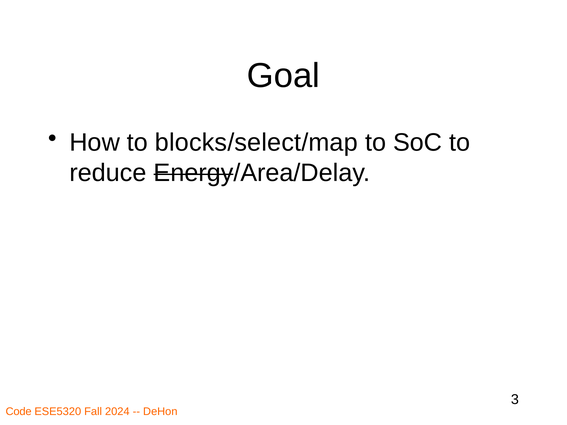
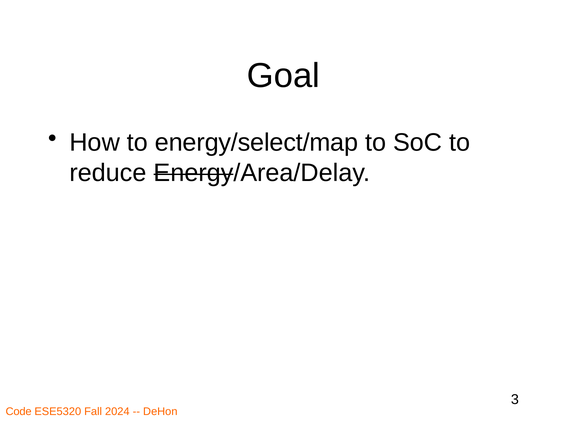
blocks/select/map: blocks/select/map -> energy/select/map
